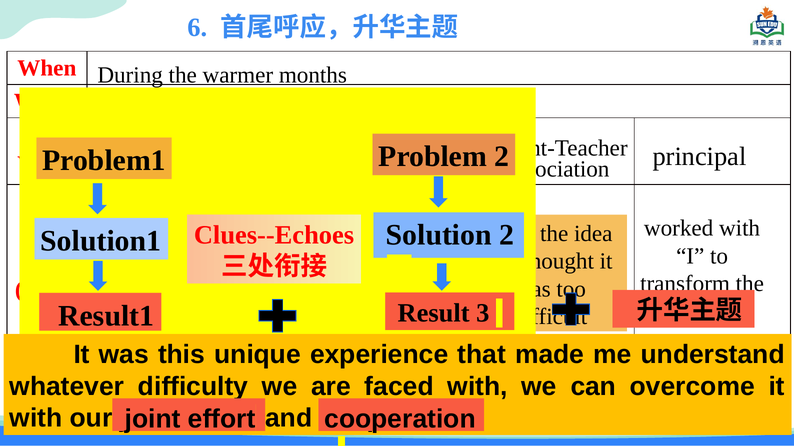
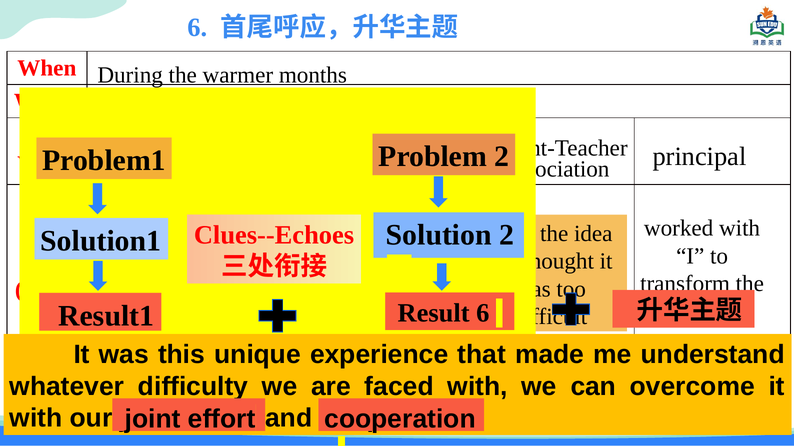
3 at (483, 314): 3 -> 6
